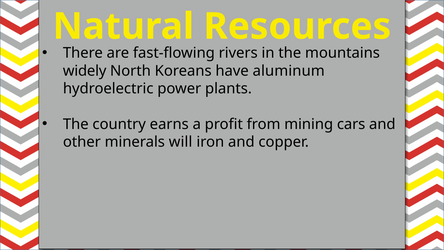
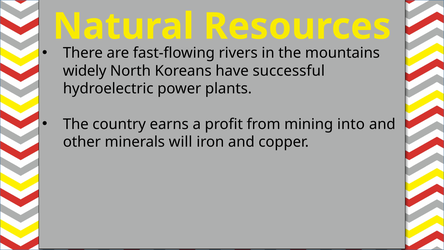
aluminum: aluminum -> successful
cars: cars -> into
